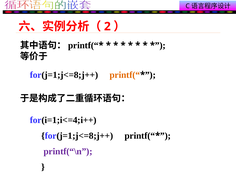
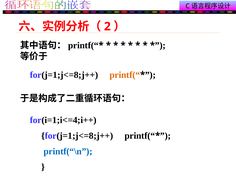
printf(“\n colour: purple -> blue
